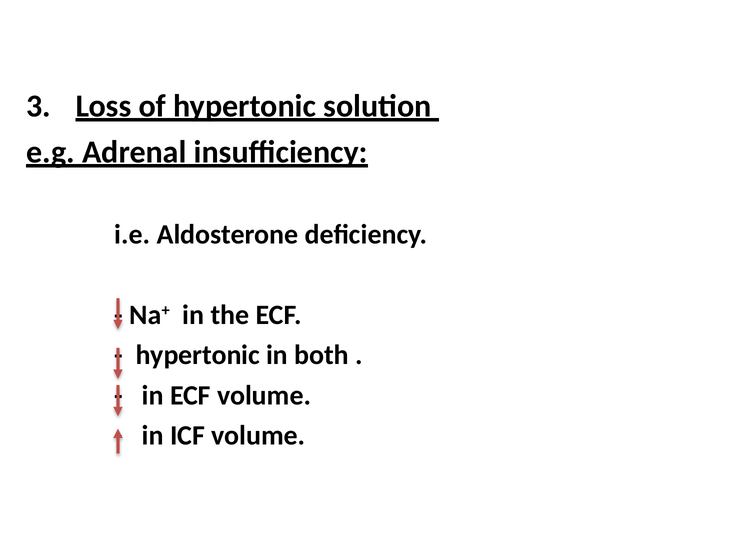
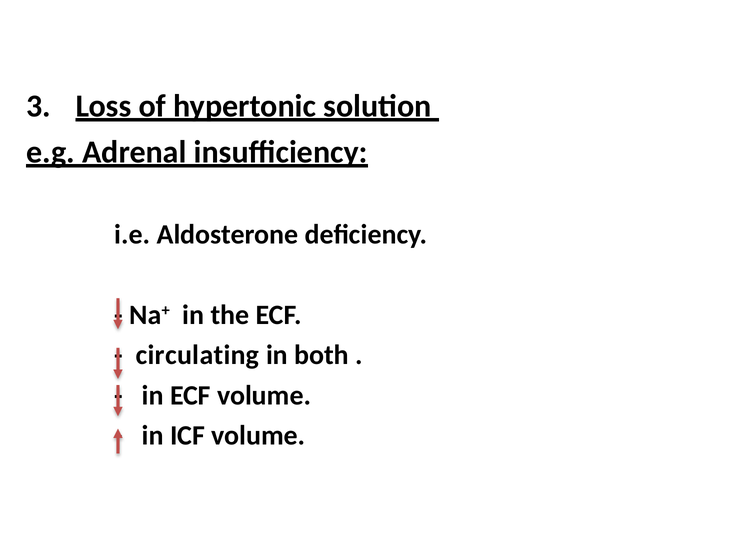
hypertonic at (198, 355): hypertonic -> circulating
